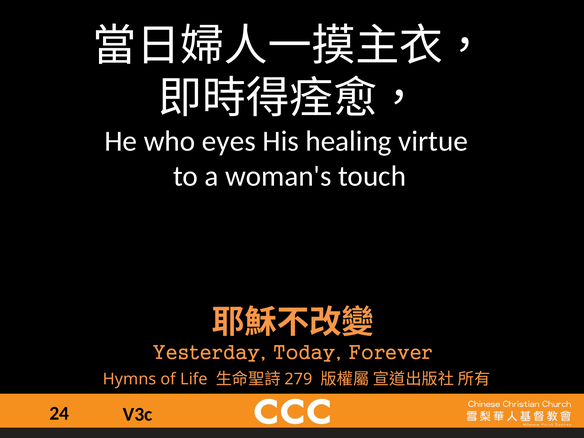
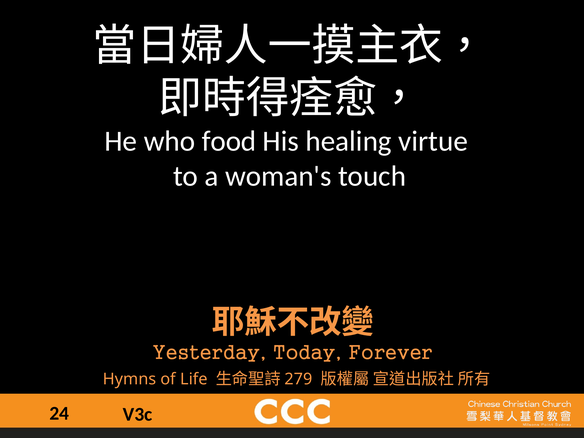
eyes: eyes -> food
